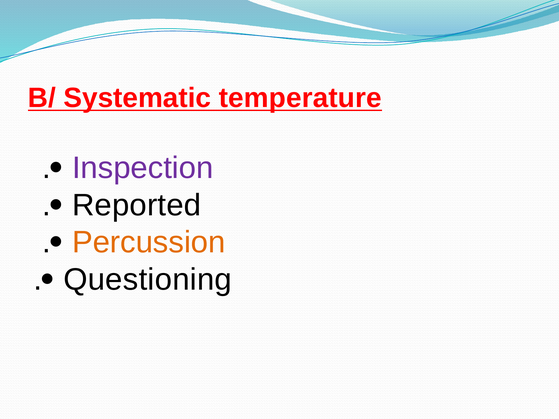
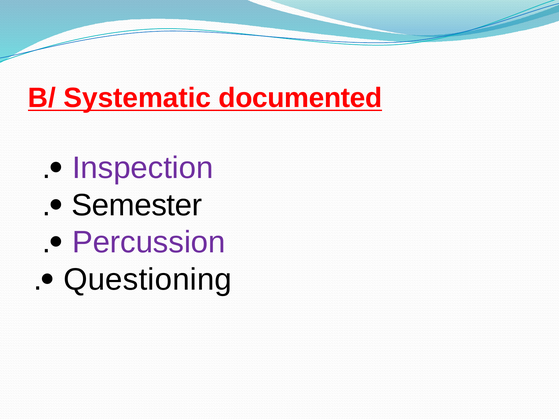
temperature: temperature -> documented
Reported: Reported -> Semester
Percussion colour: orange -> purple
